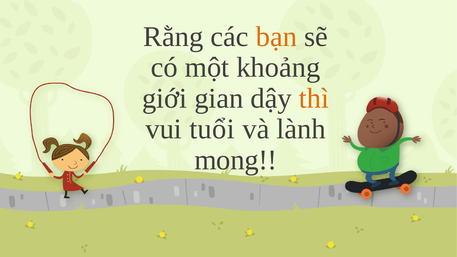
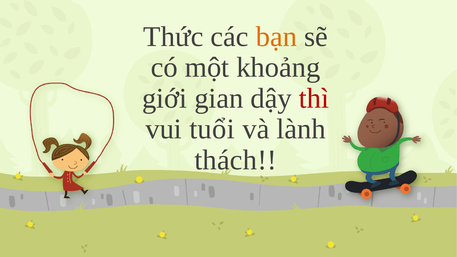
Rằng: Rằng -> Thức
thì colour: orange -> red
mong: mong -> thách
